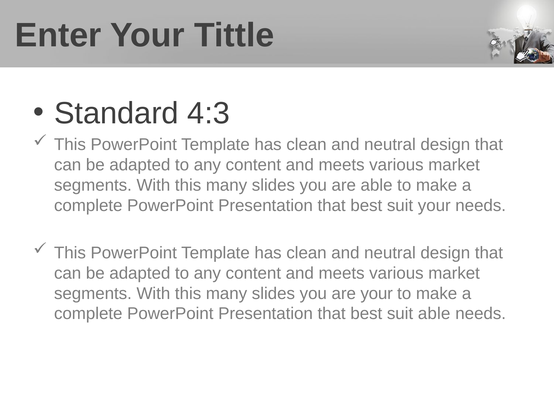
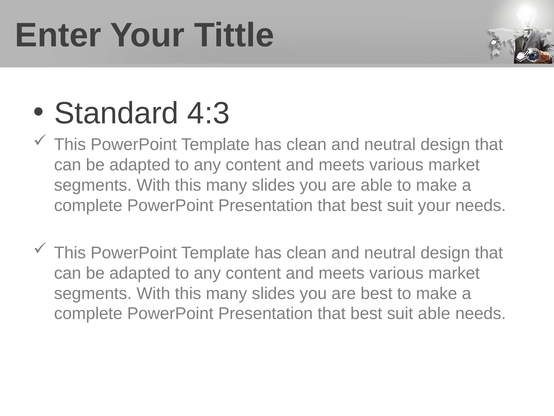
are your: your -> best
